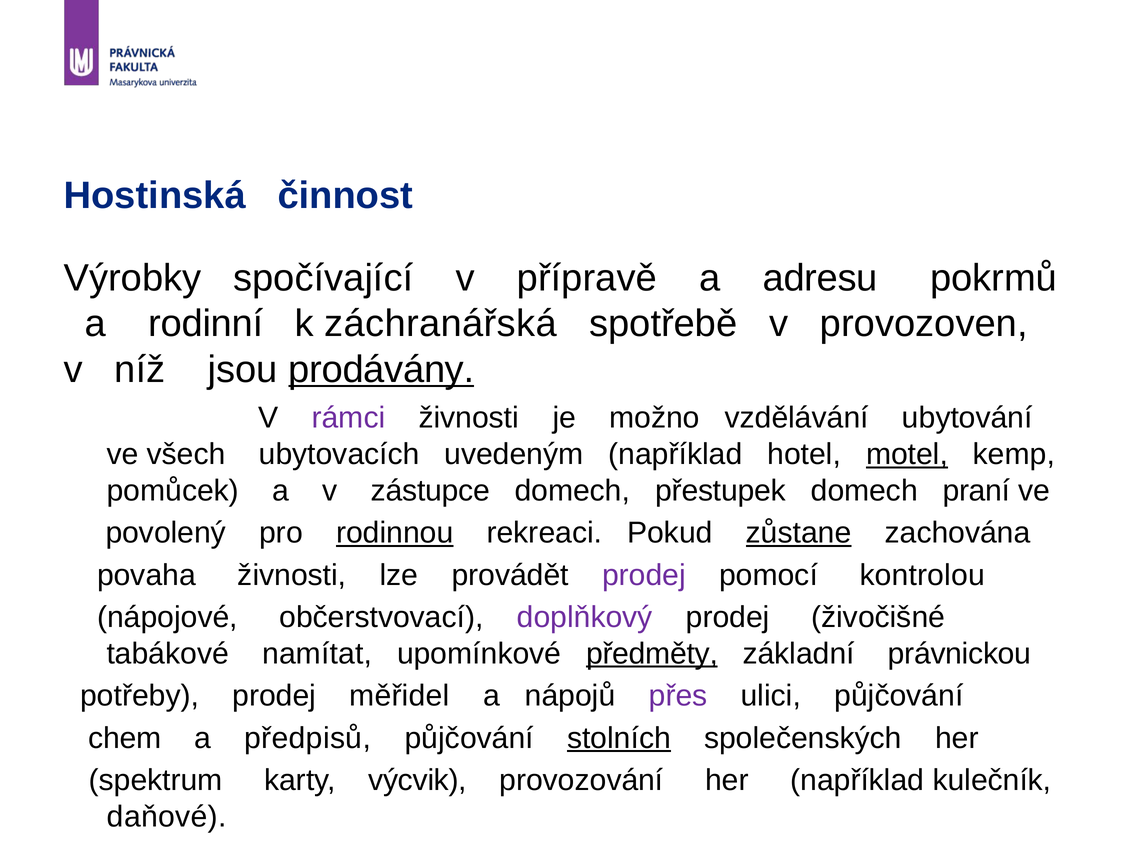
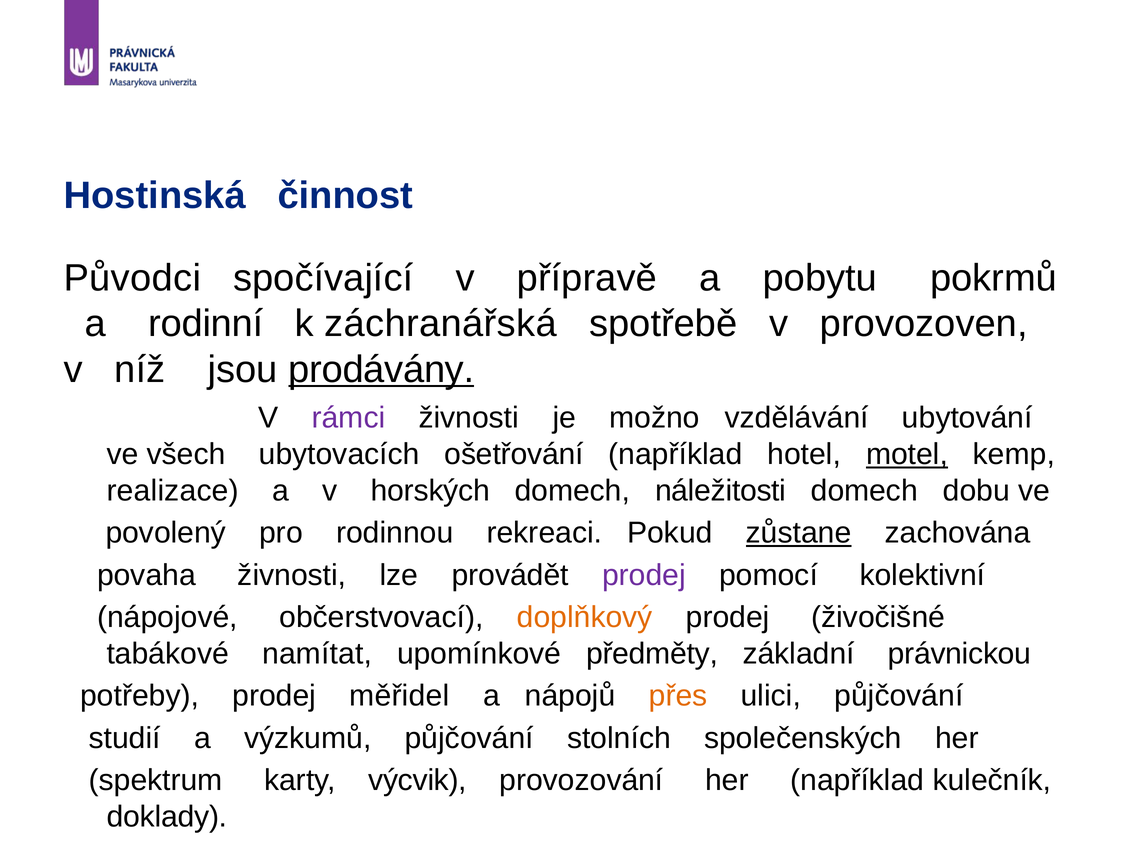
Výrobky: Výrobky -> Původci
adresu: adresu -> pobytu
uvedeným: uvedeným -> ošetřování
pomůcek: pomůcek -> realizace
zástupce: zástupce -> horských
přestupek: přestupek -> náležitosti
praní: praní -> dobu
rodinnou underline: present -> none
kontrolou: kontrolou -> kolektivní
doplňkový colour: purple -> orange
předměty underline: present -> none
přes colour: purple -> orange
chem: chem -> studií
předpisů: předpisů -> výzkumů
stolních underline: present -> none
daňové: daňové -> doklady
